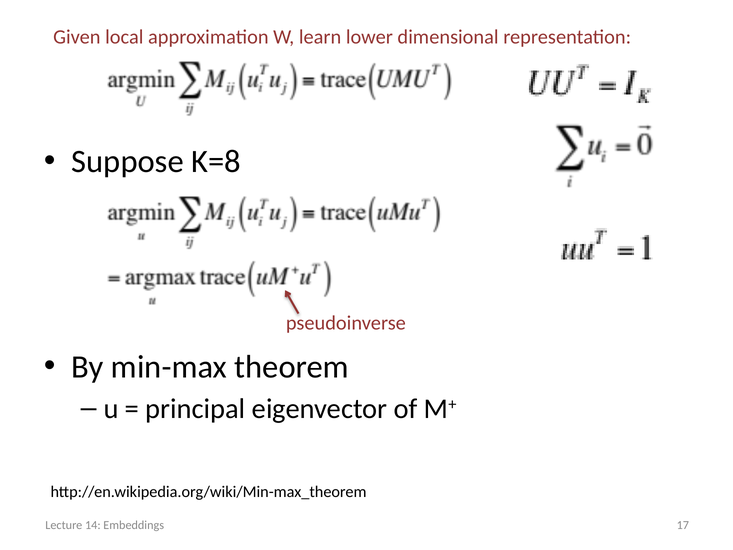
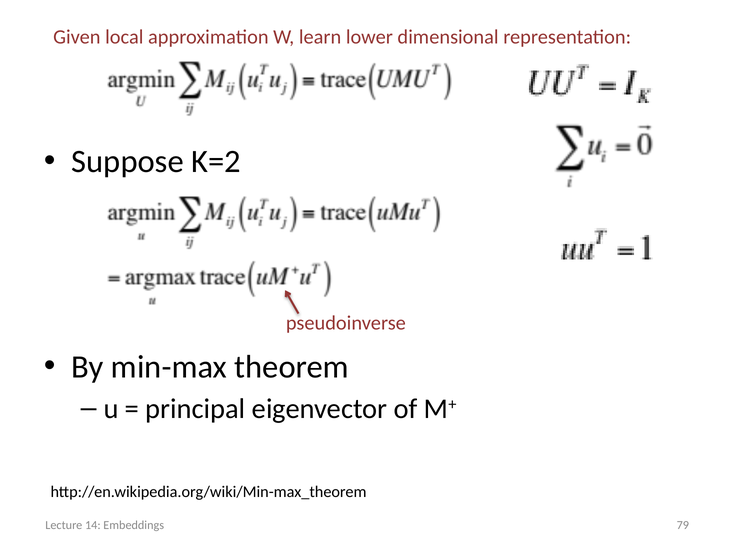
K=8: K=8 -> K=2
17: 17 -> 79
